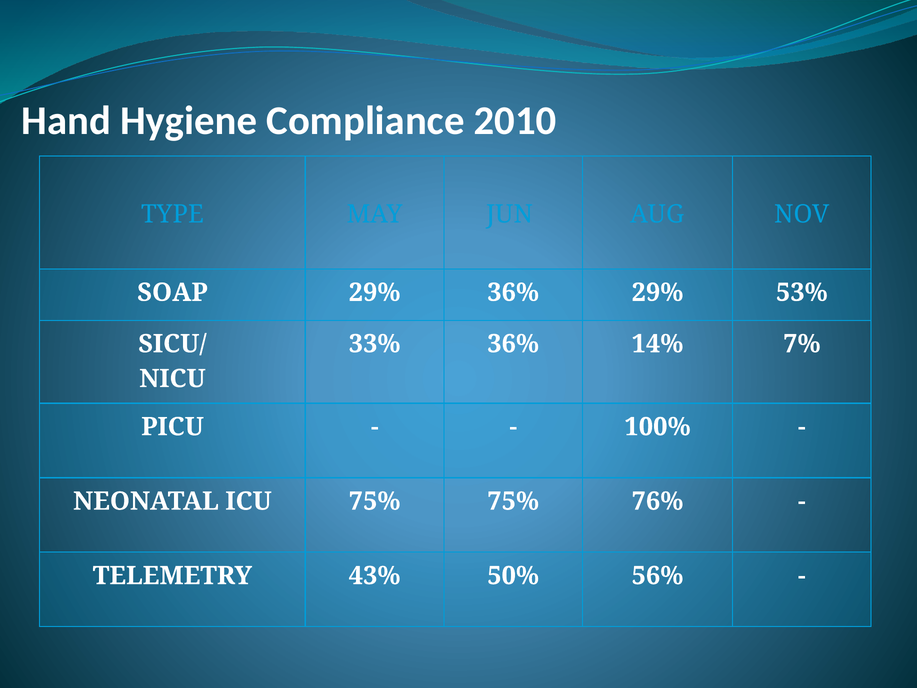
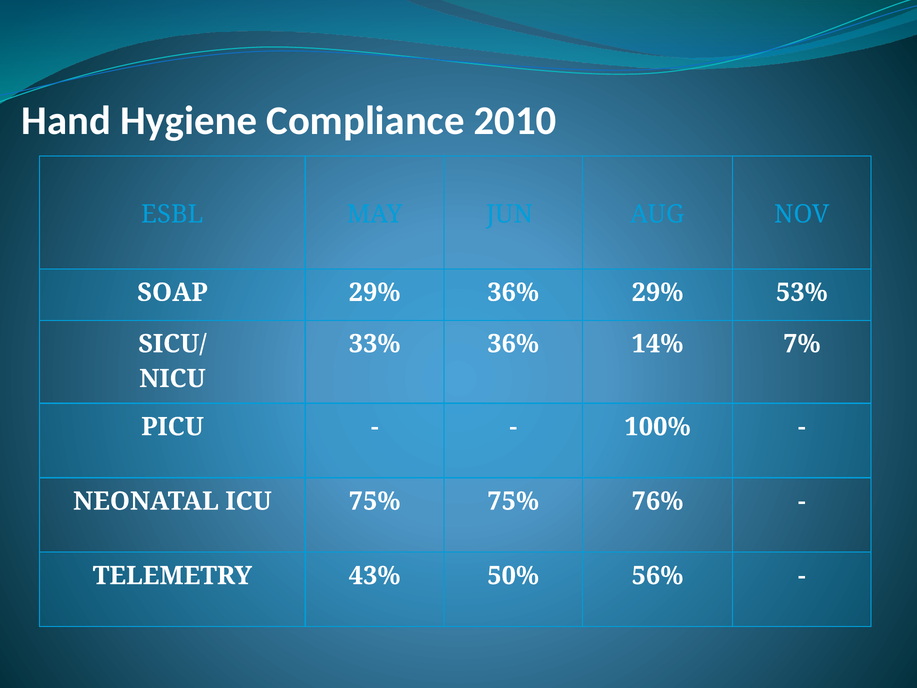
TYPE: TYPE -> ESBL
